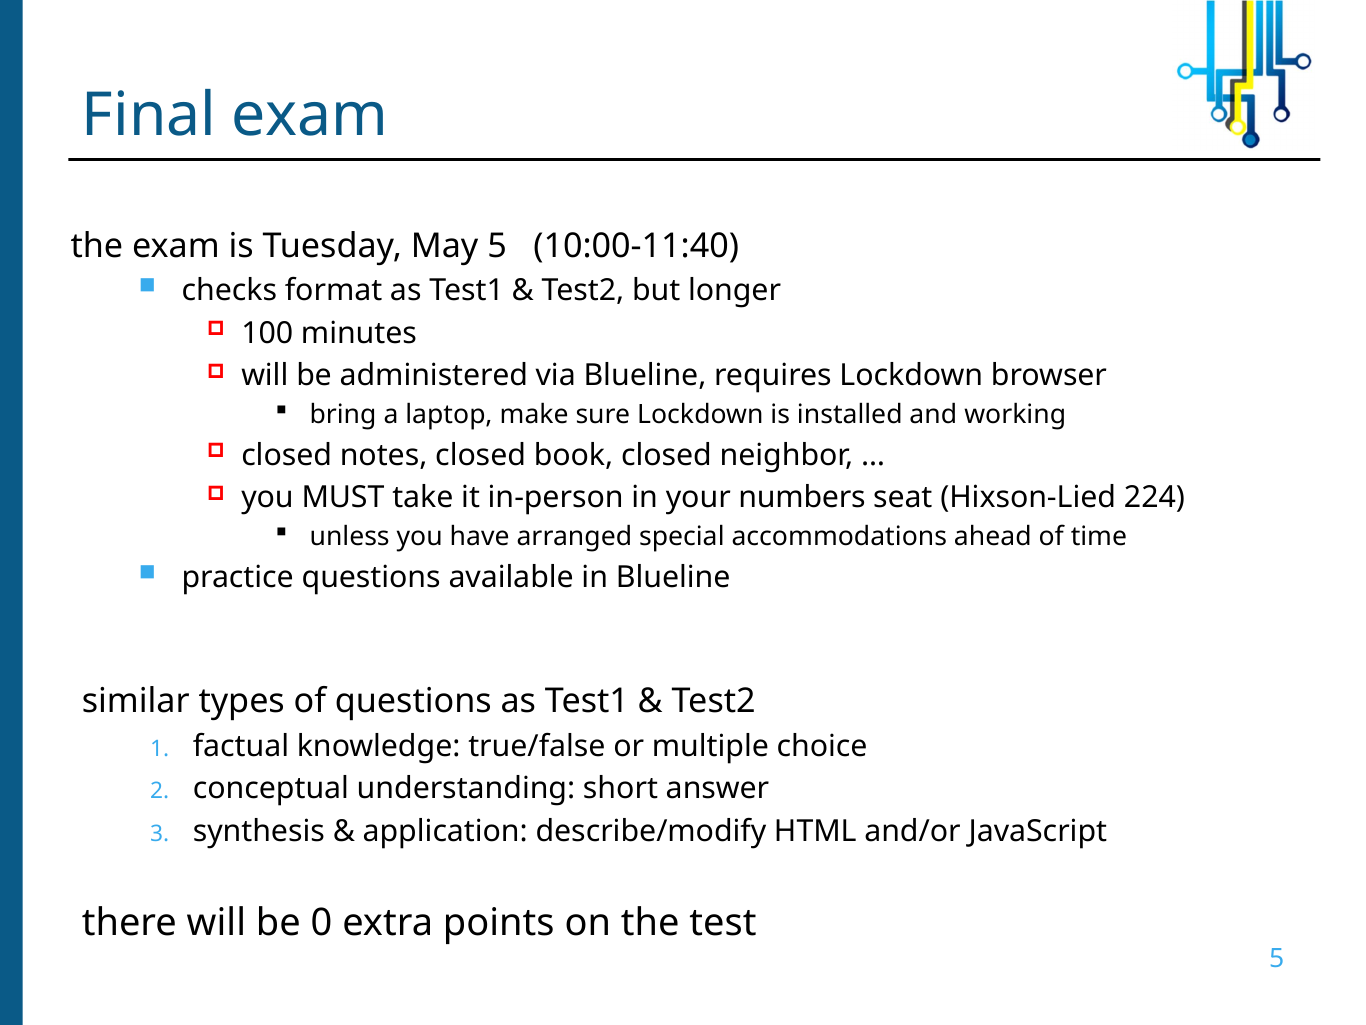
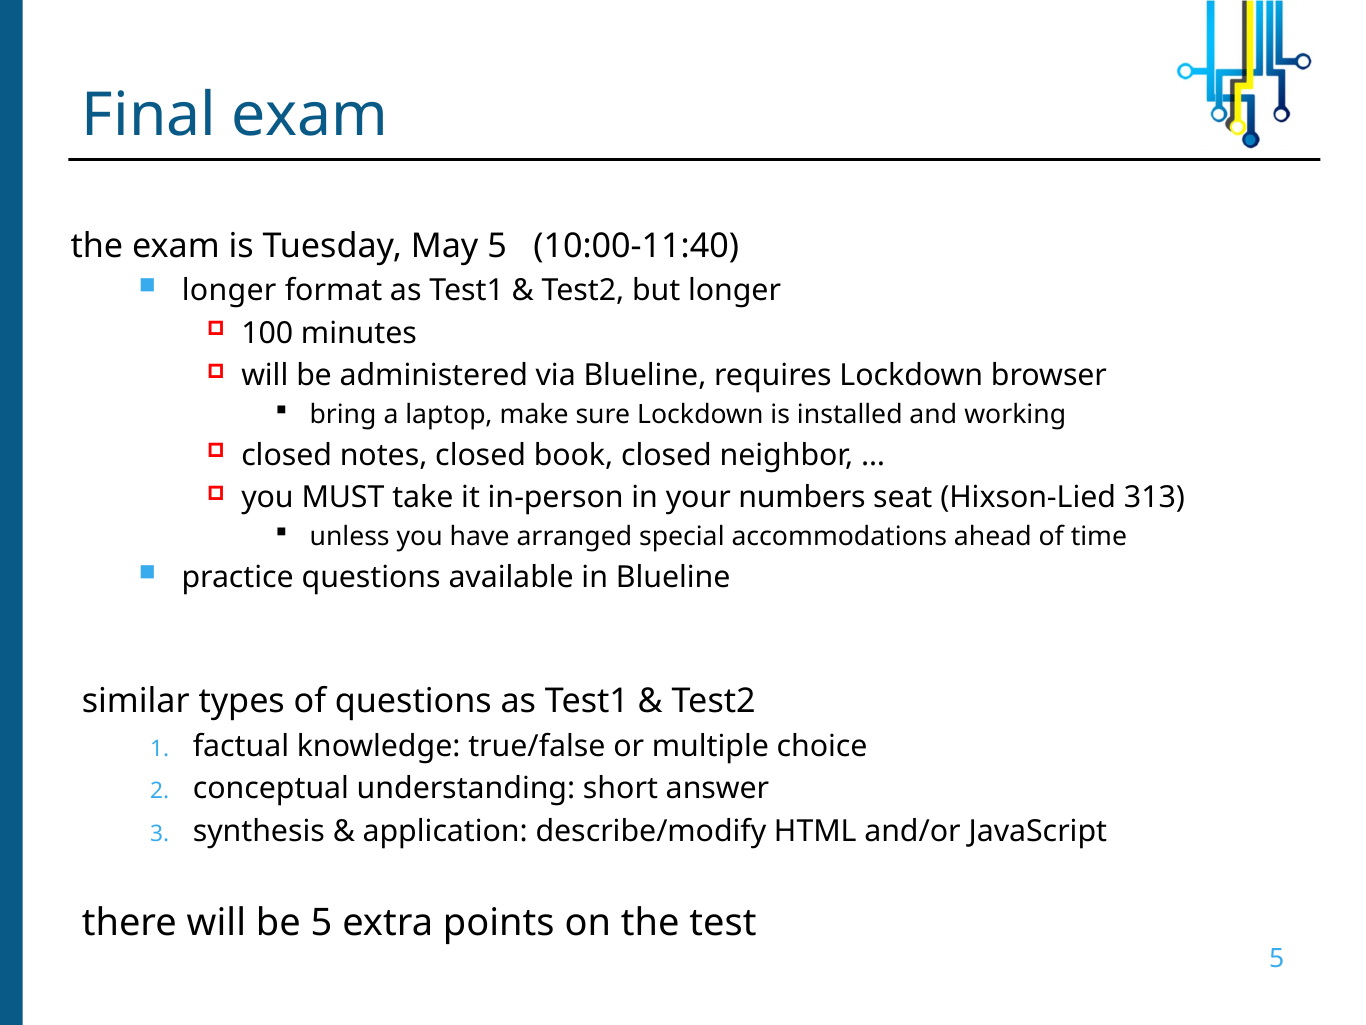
checks at (229, 291): checks -> longer
224: 224 -> 313
be 0: 0 -> 5
